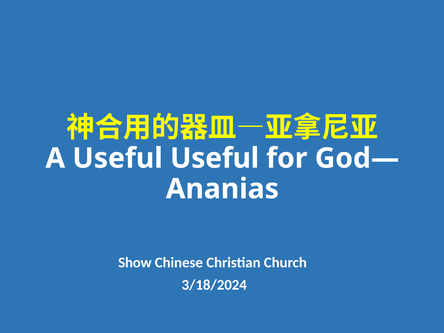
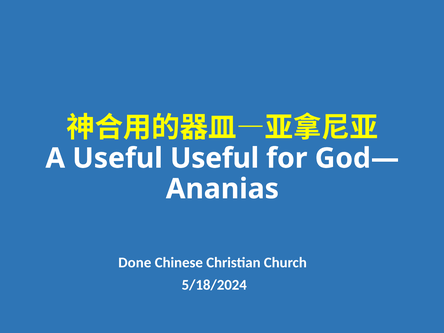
Show: Show -> Done
3/18/2024: 3/18/2024 -> 5/18/2024
